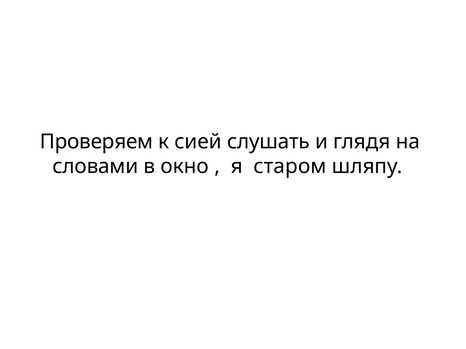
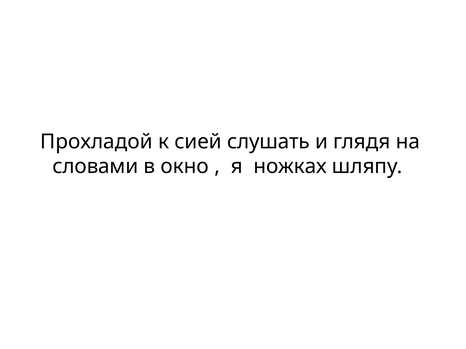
Проверяем: Проверяем -> Прохладой
старом: старом -> ножках
